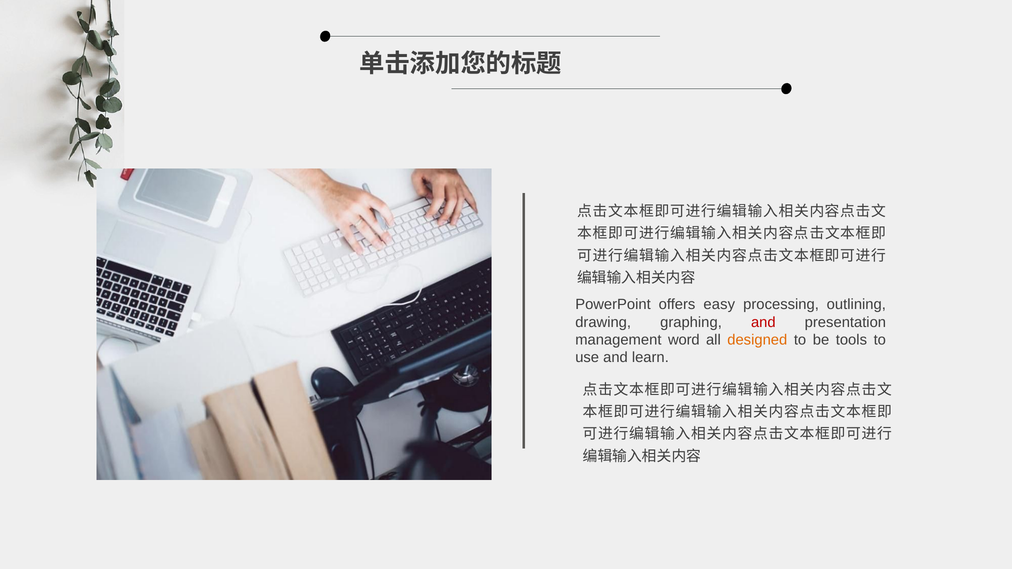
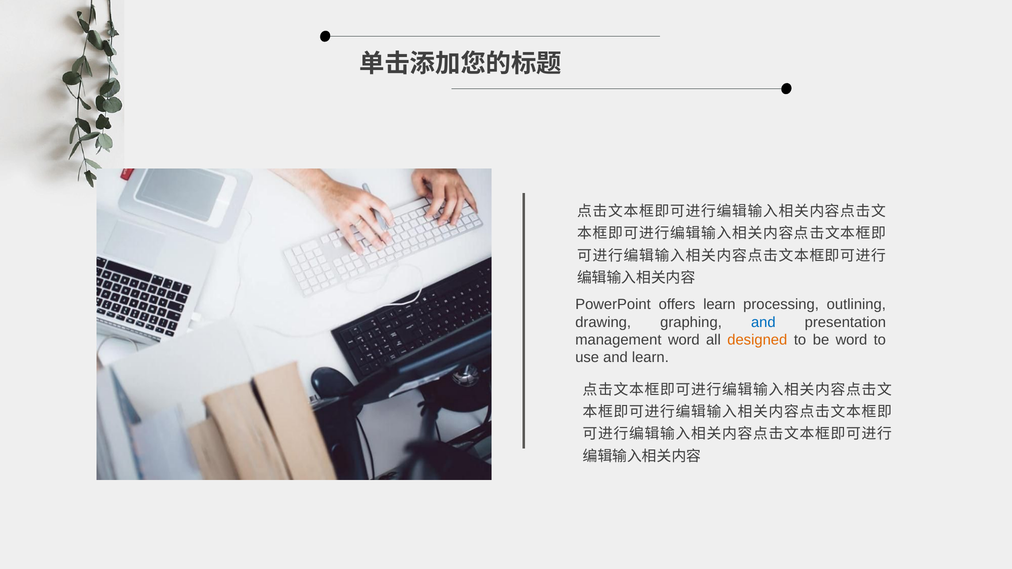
offers easy: easy -> learn
and at (763, 322) colour: red -> blue
be tools: tools -> word
